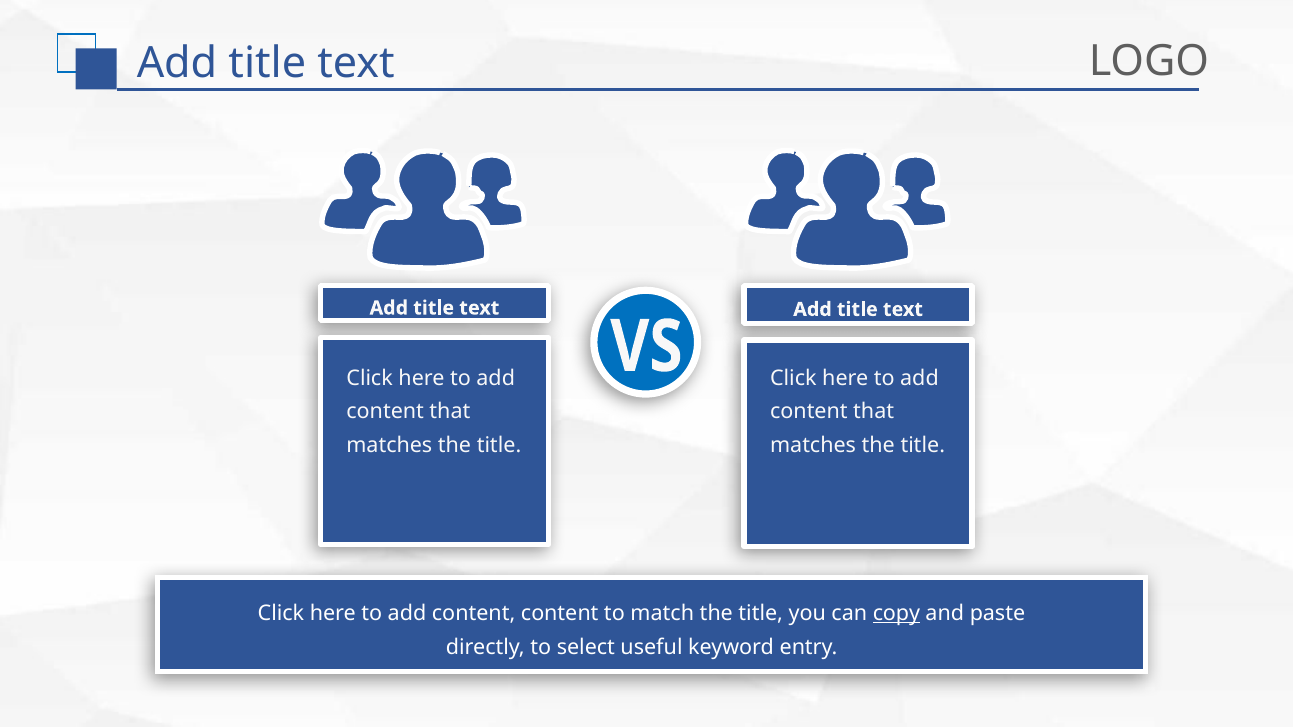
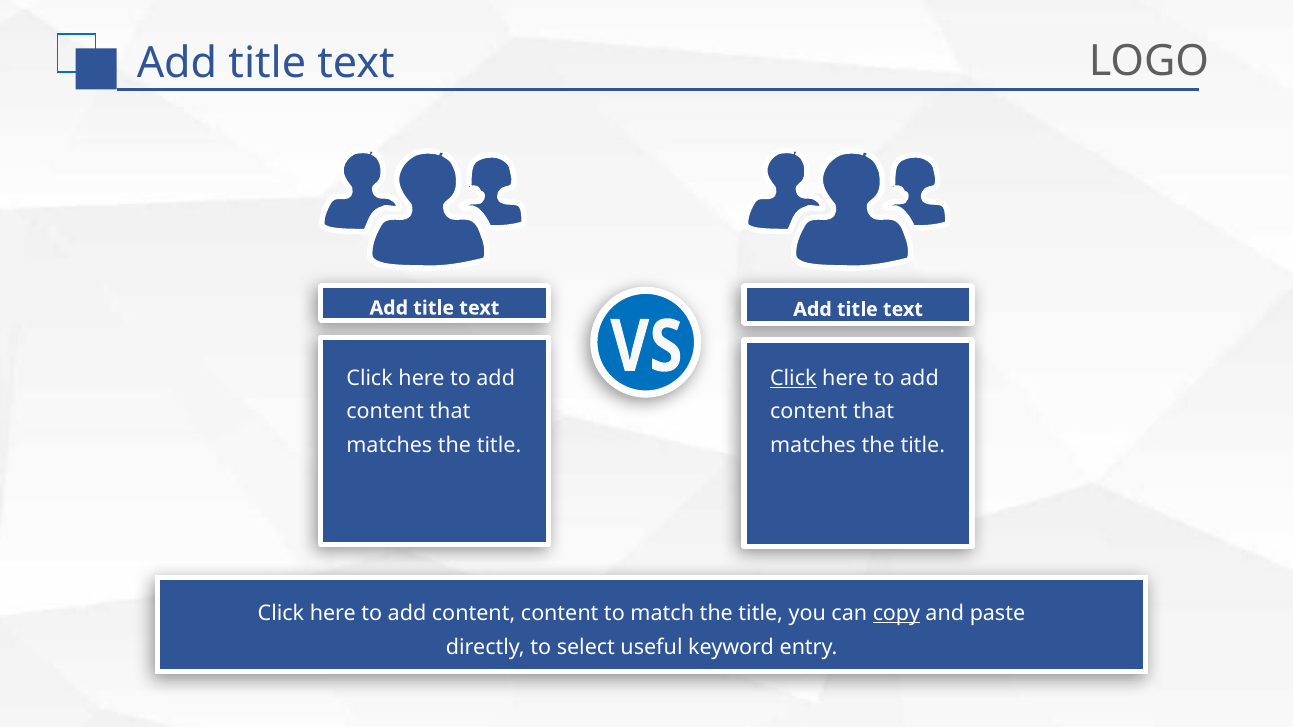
Click at (793, 378) underline: none -> present
